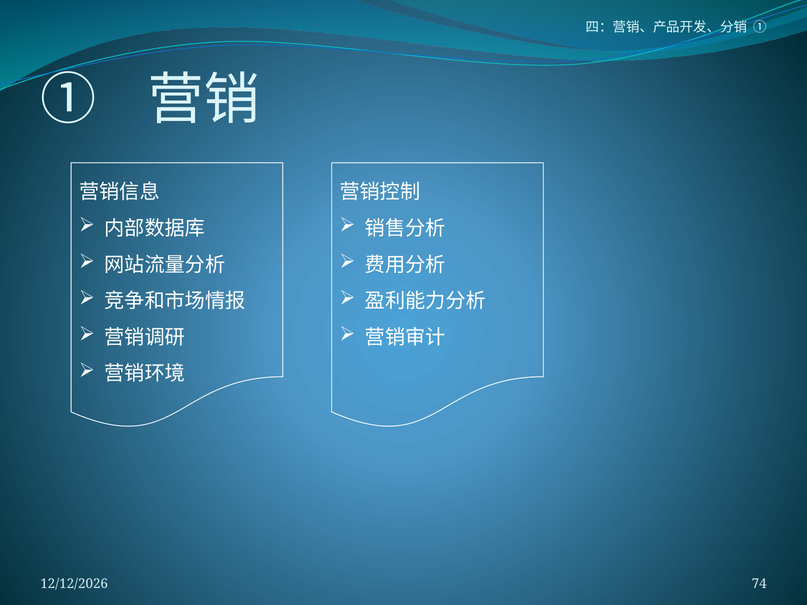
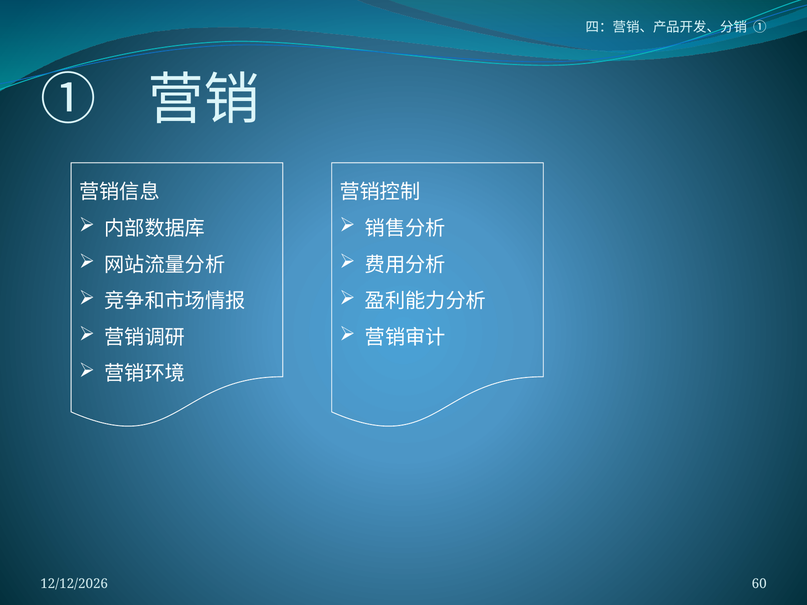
74: 74 -> 60
